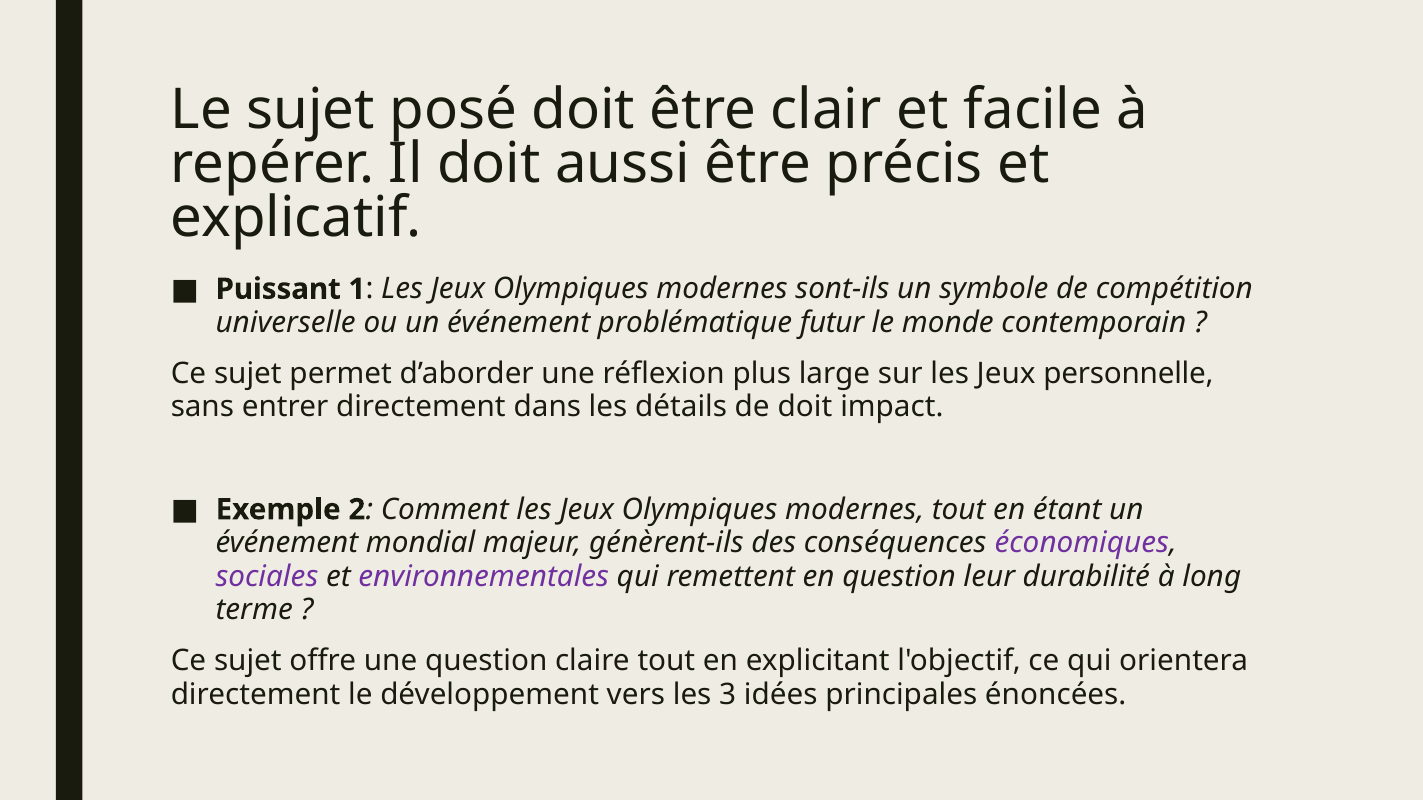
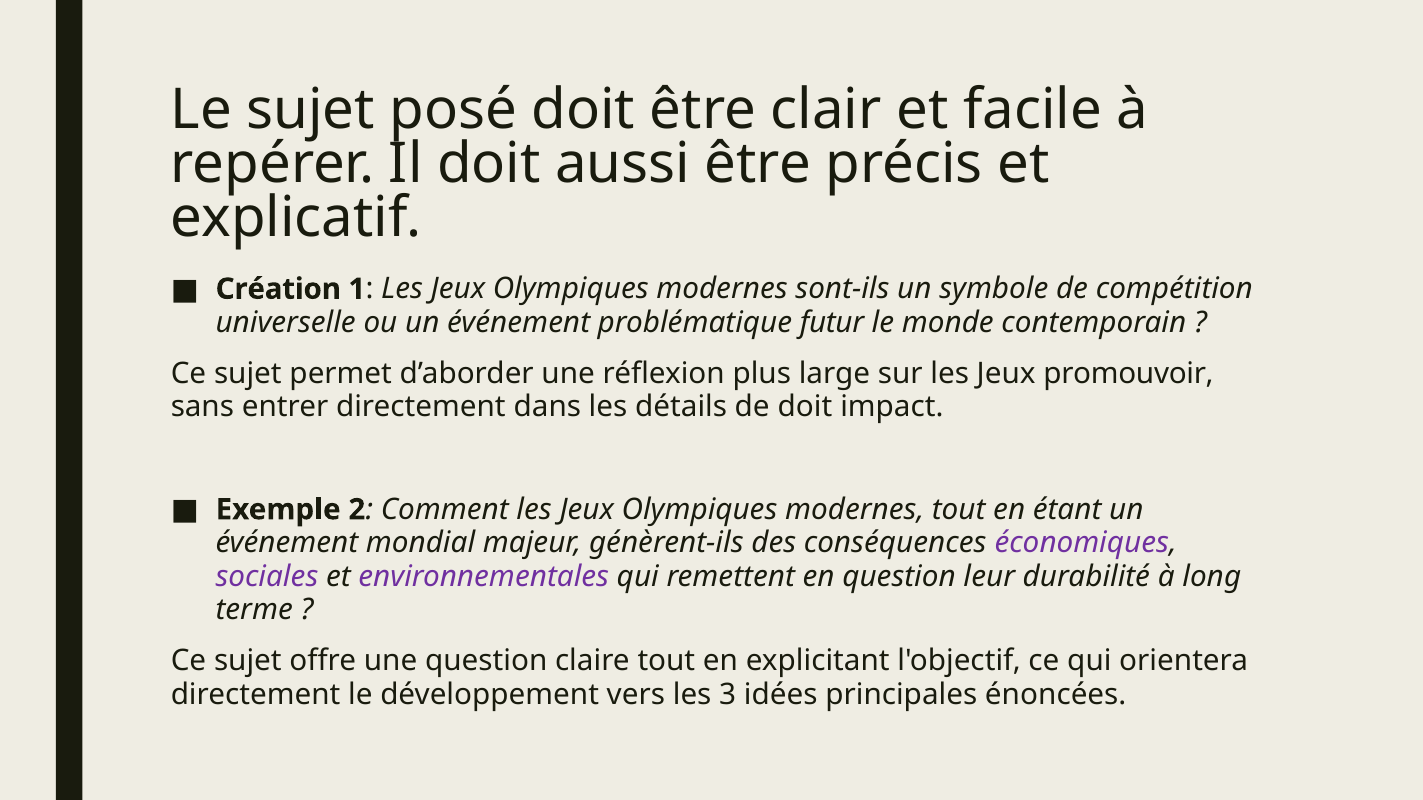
Puissant: Puissant -> Création
personnelle: personnelle -> promouvoir
